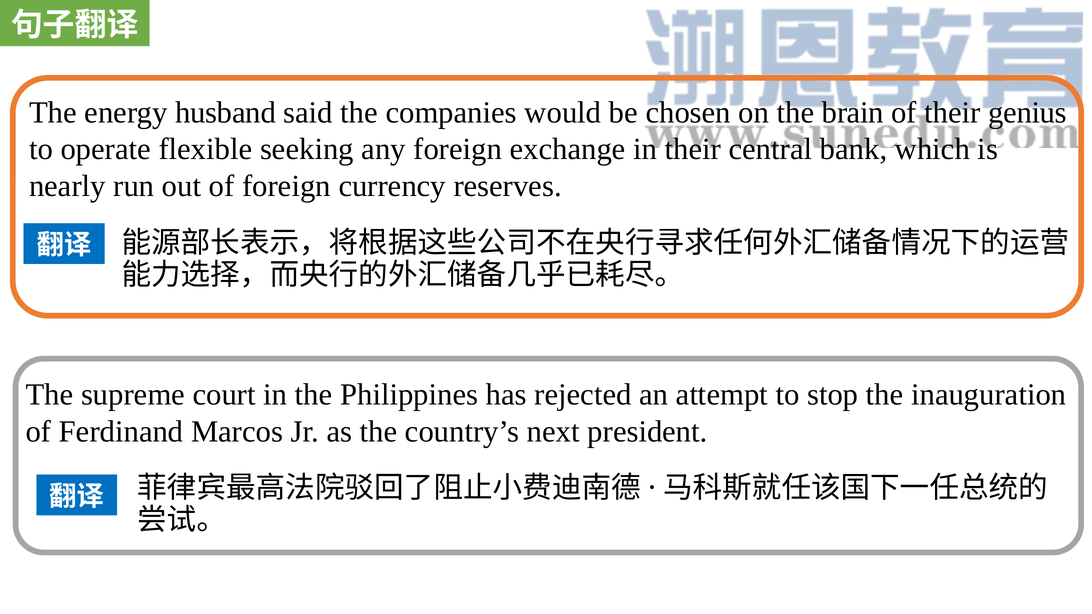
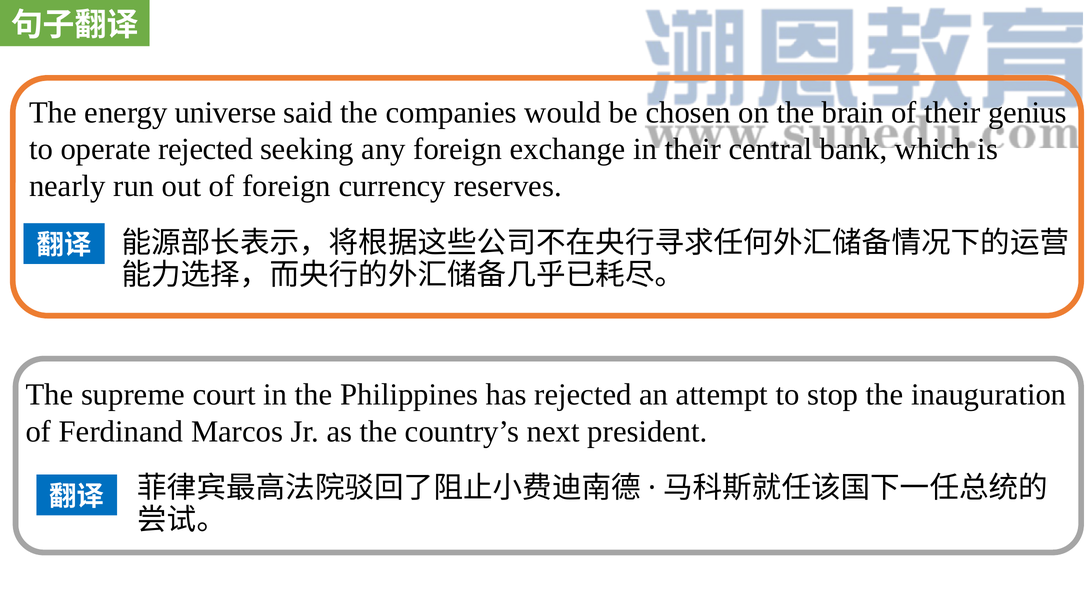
husband: husband -> universe
operate flexible: flexible -> rejected
